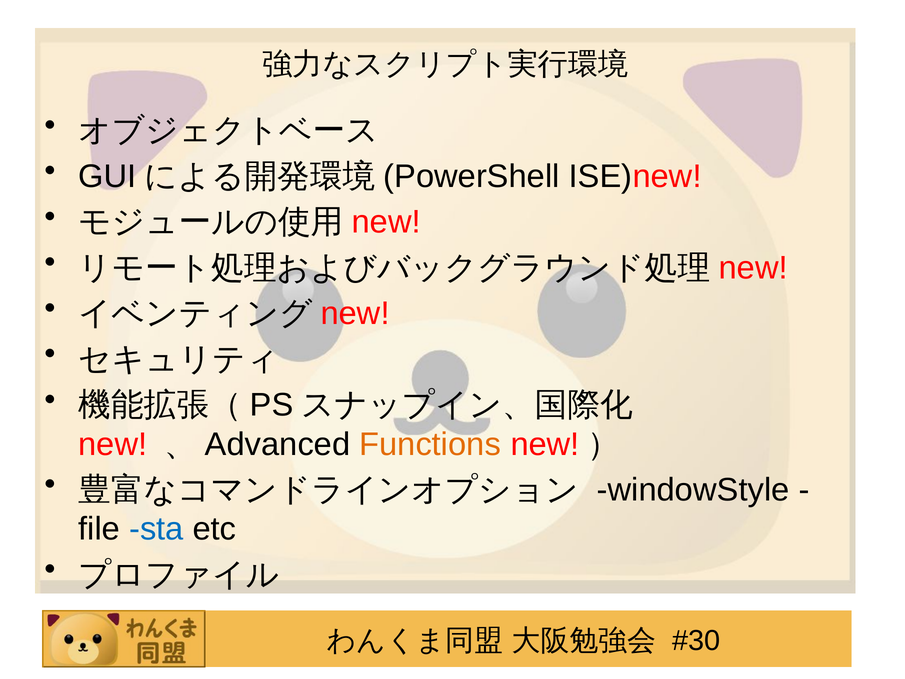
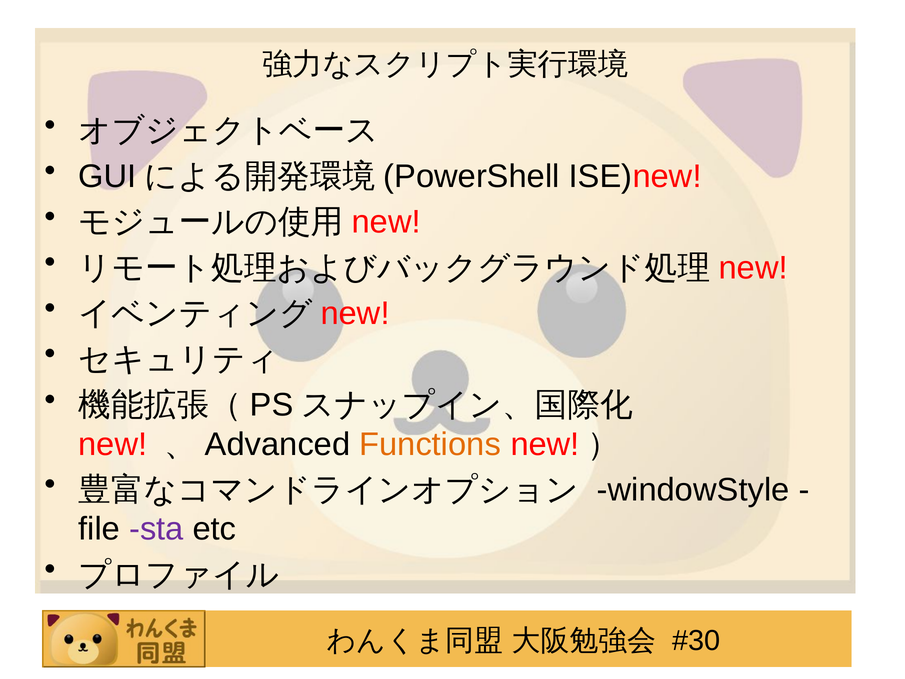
sta colour: blue -> purple
